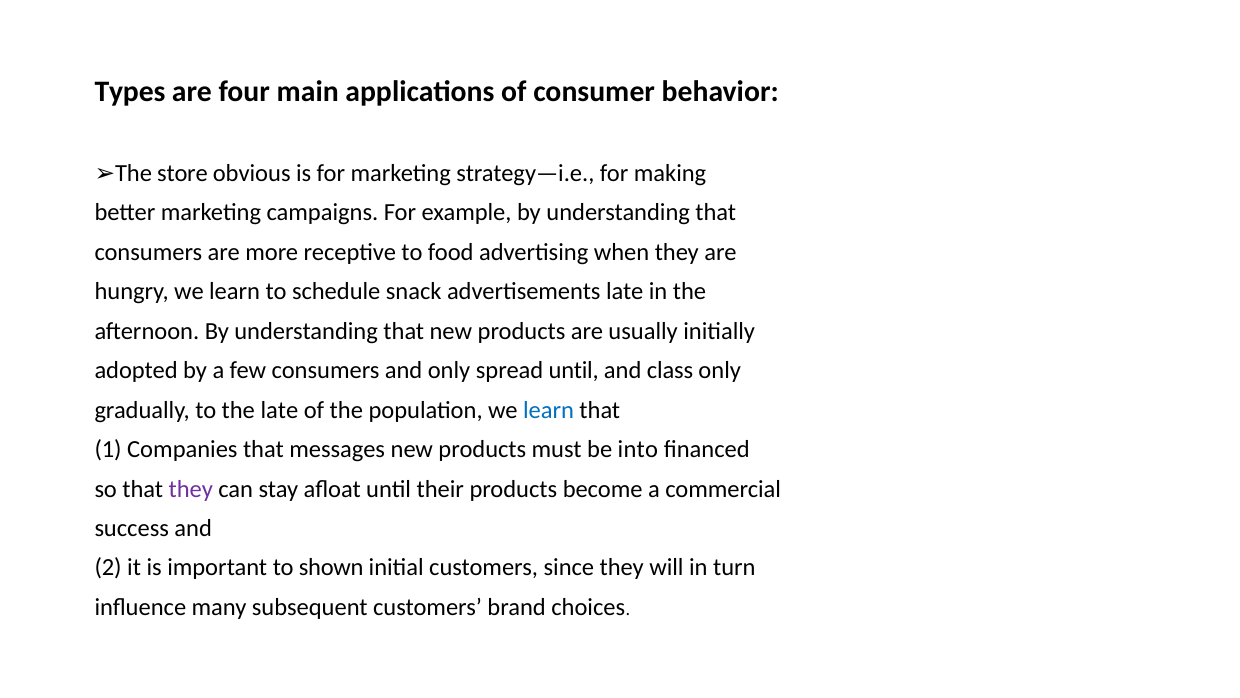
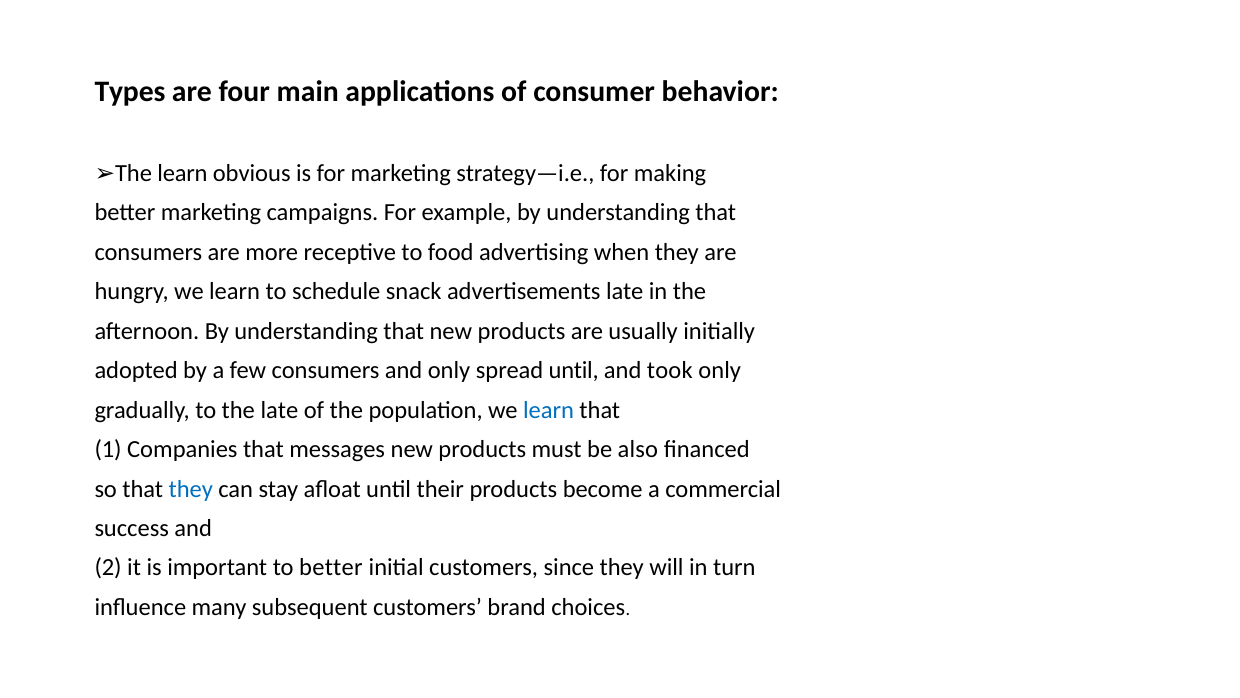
➢The store: store -> learn
class: class -> took
into: into -> also
they at (191, 489) colour: purple -> blue
to shown: shown -> better
